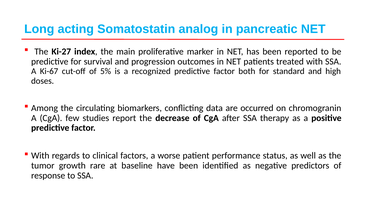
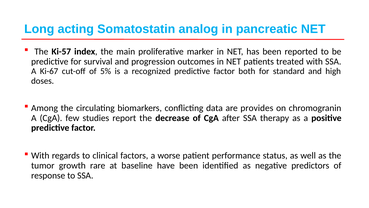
Ki-27: Ki-27 -> Ki-57
occurred: occurred -> provides
